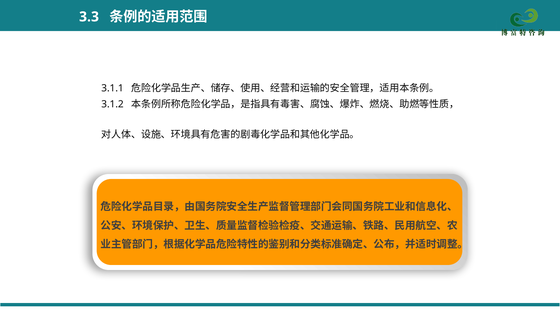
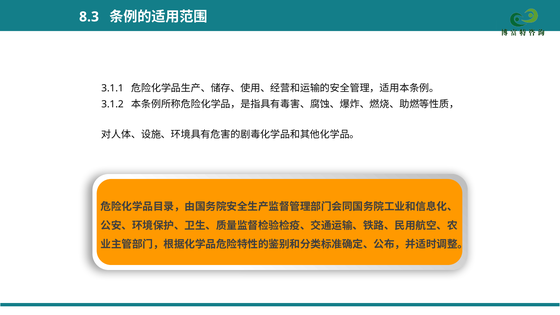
3.3: 3.3 -> 8.3
